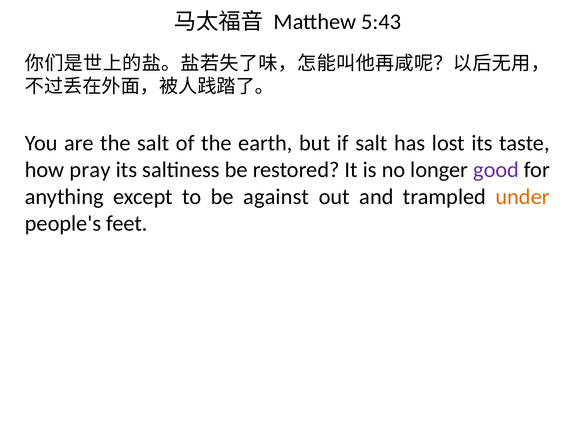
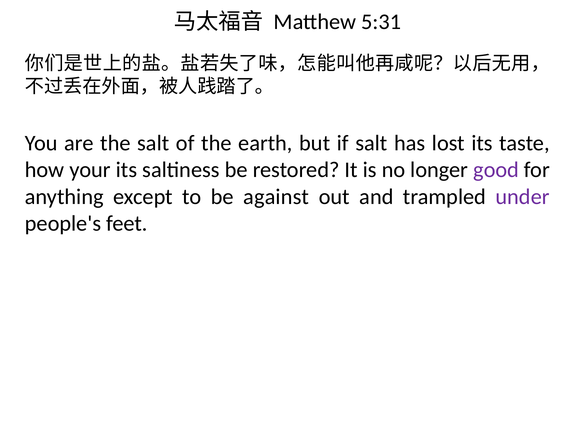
5:43: 5:43 -> 5:31
pray: pray -> your
under colour: orange -> purple
